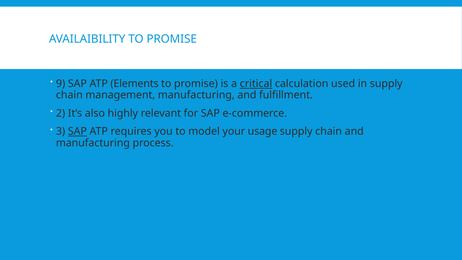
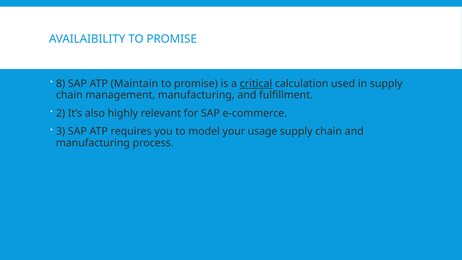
9: 9 -> 8
Elements: Elements -> Maintain
SAP at (77, 131) underline: present -> none
